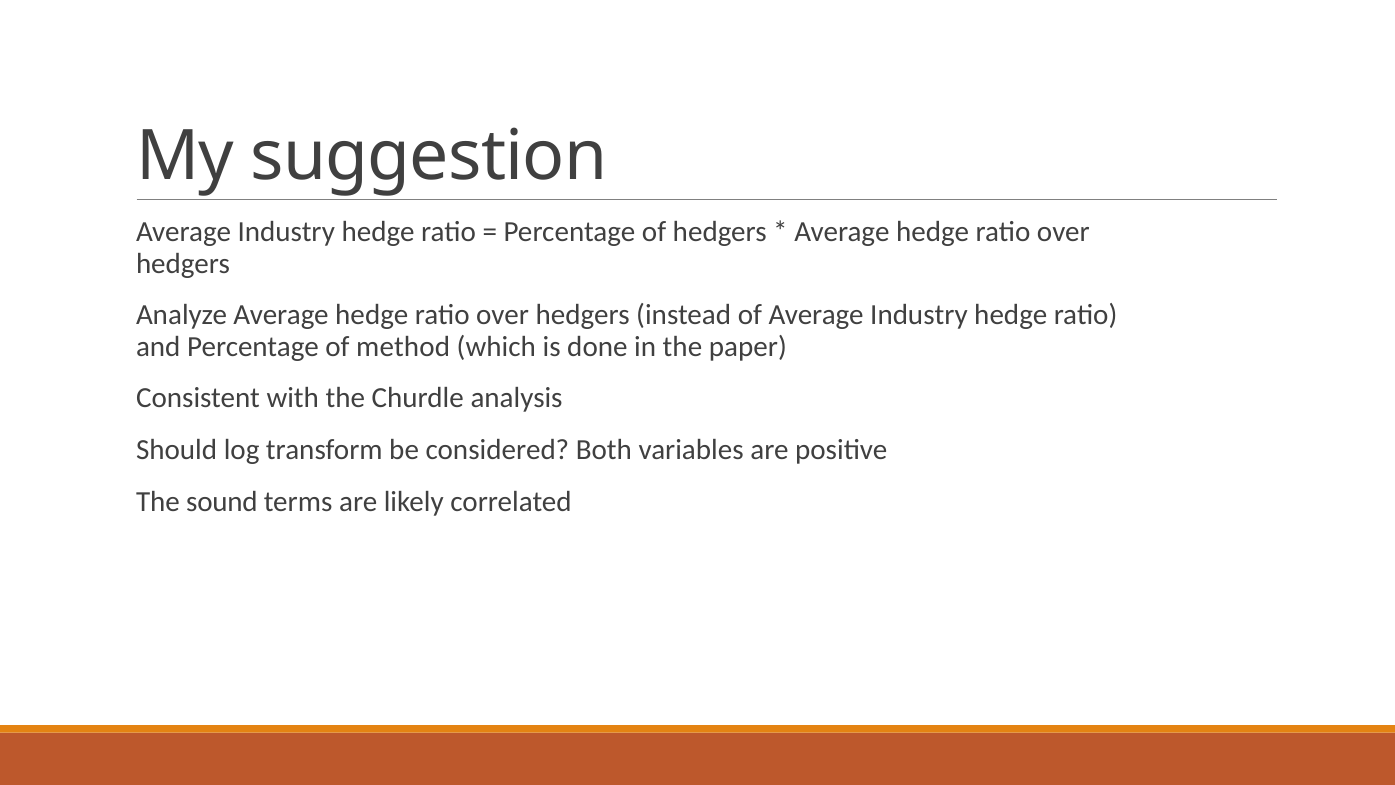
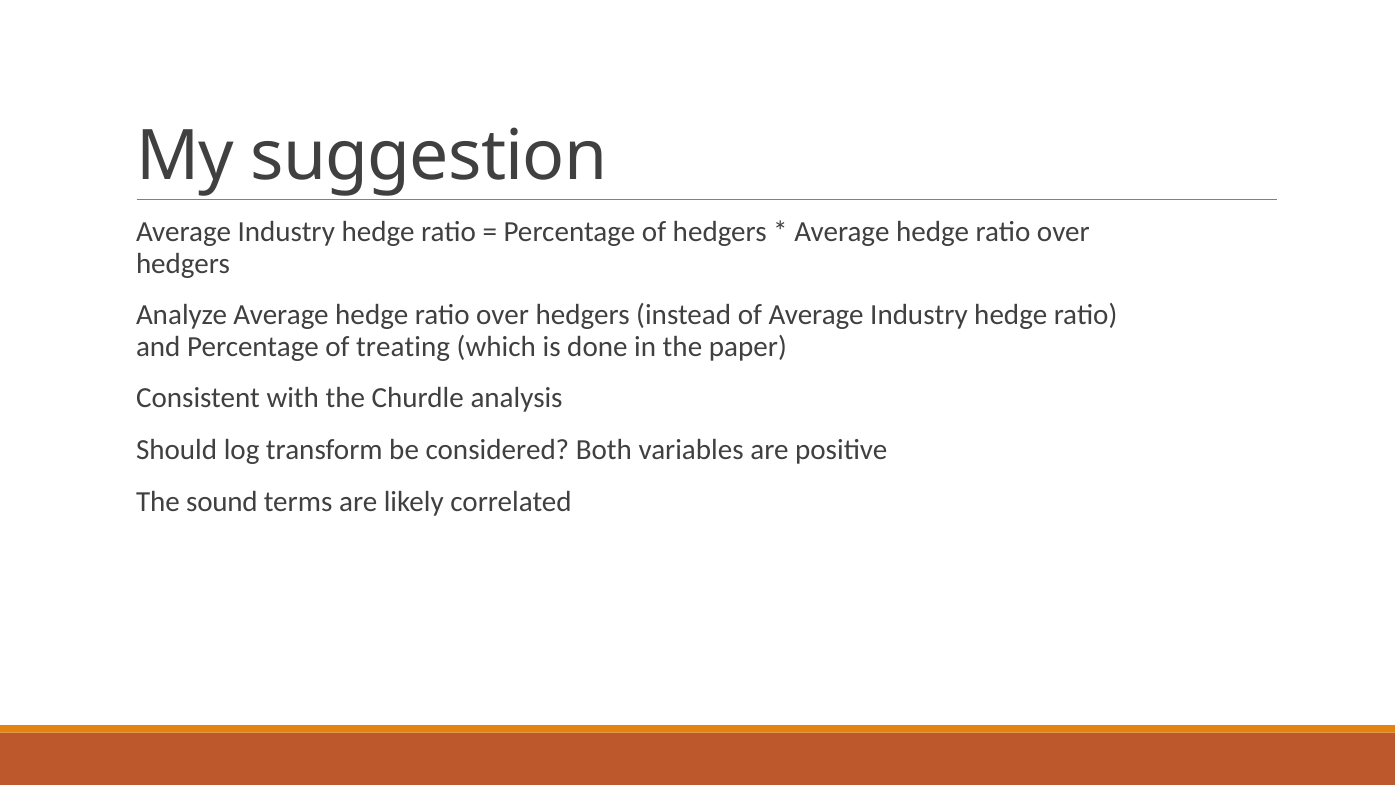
method: method -> treating
